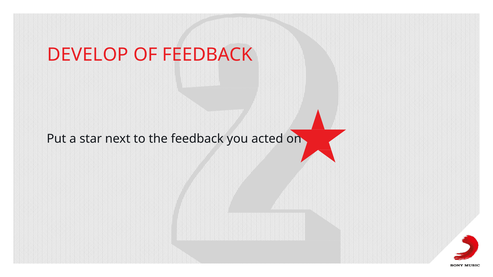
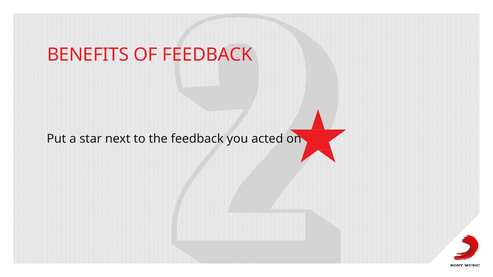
DEVELOP: DEVELOP -> BENEFITS
